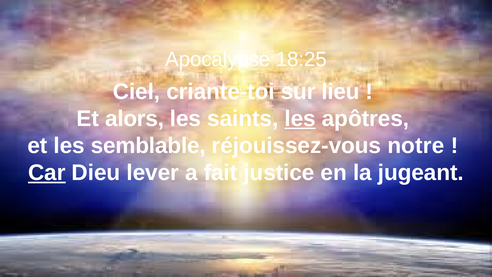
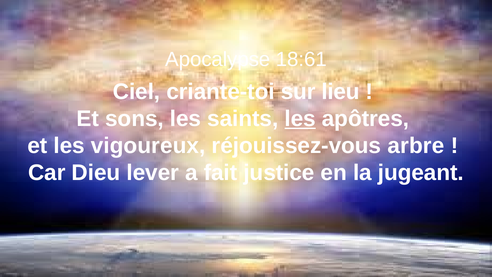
18:25: 18:25 -> 18:61
alors: alors -> sons
semblable: semblable -> vigoureux
notre: notre -> arbre
Car underline: present -> none
